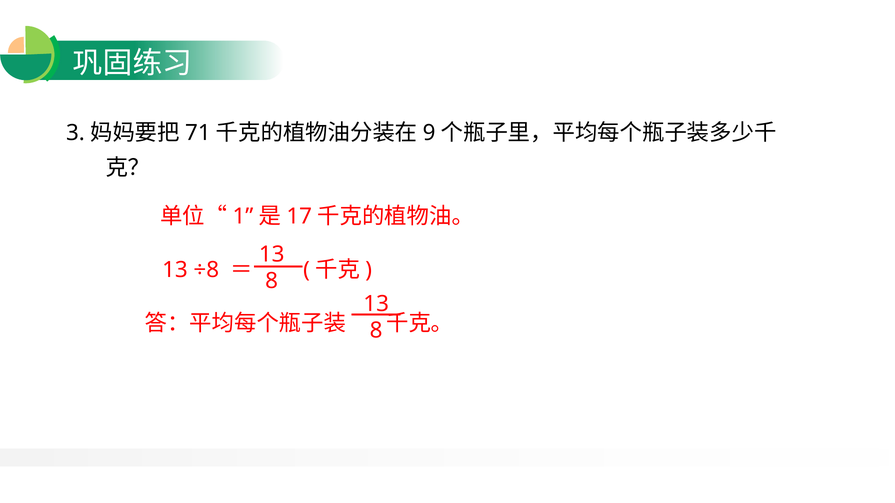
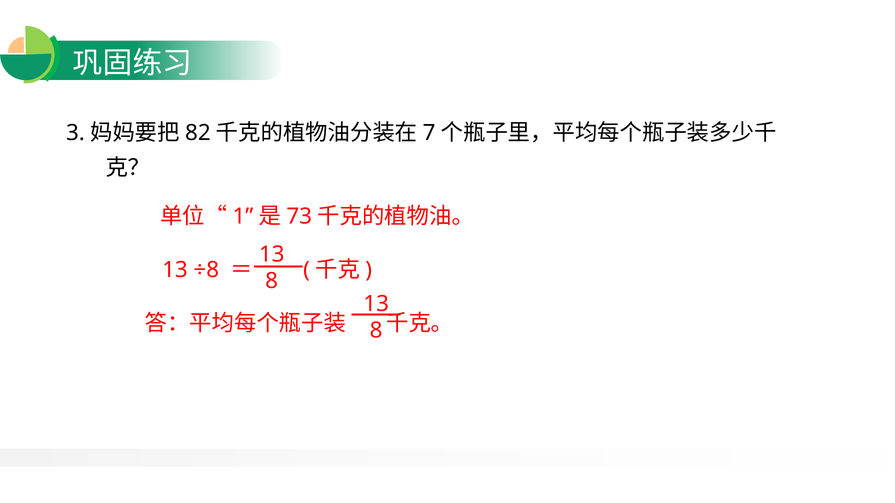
71: 71 -> 82
9: 9 -> 7
17: 17 -> 73
